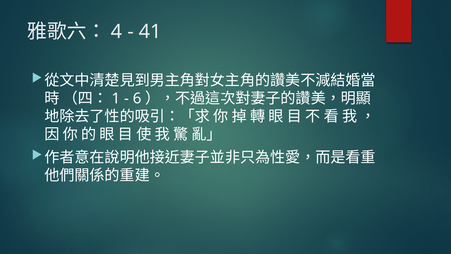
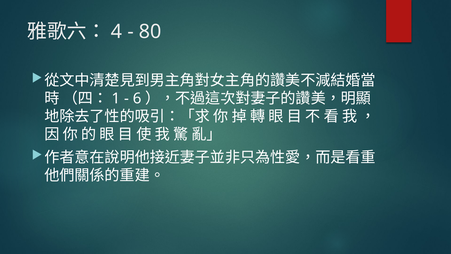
41: 41 -> 80
